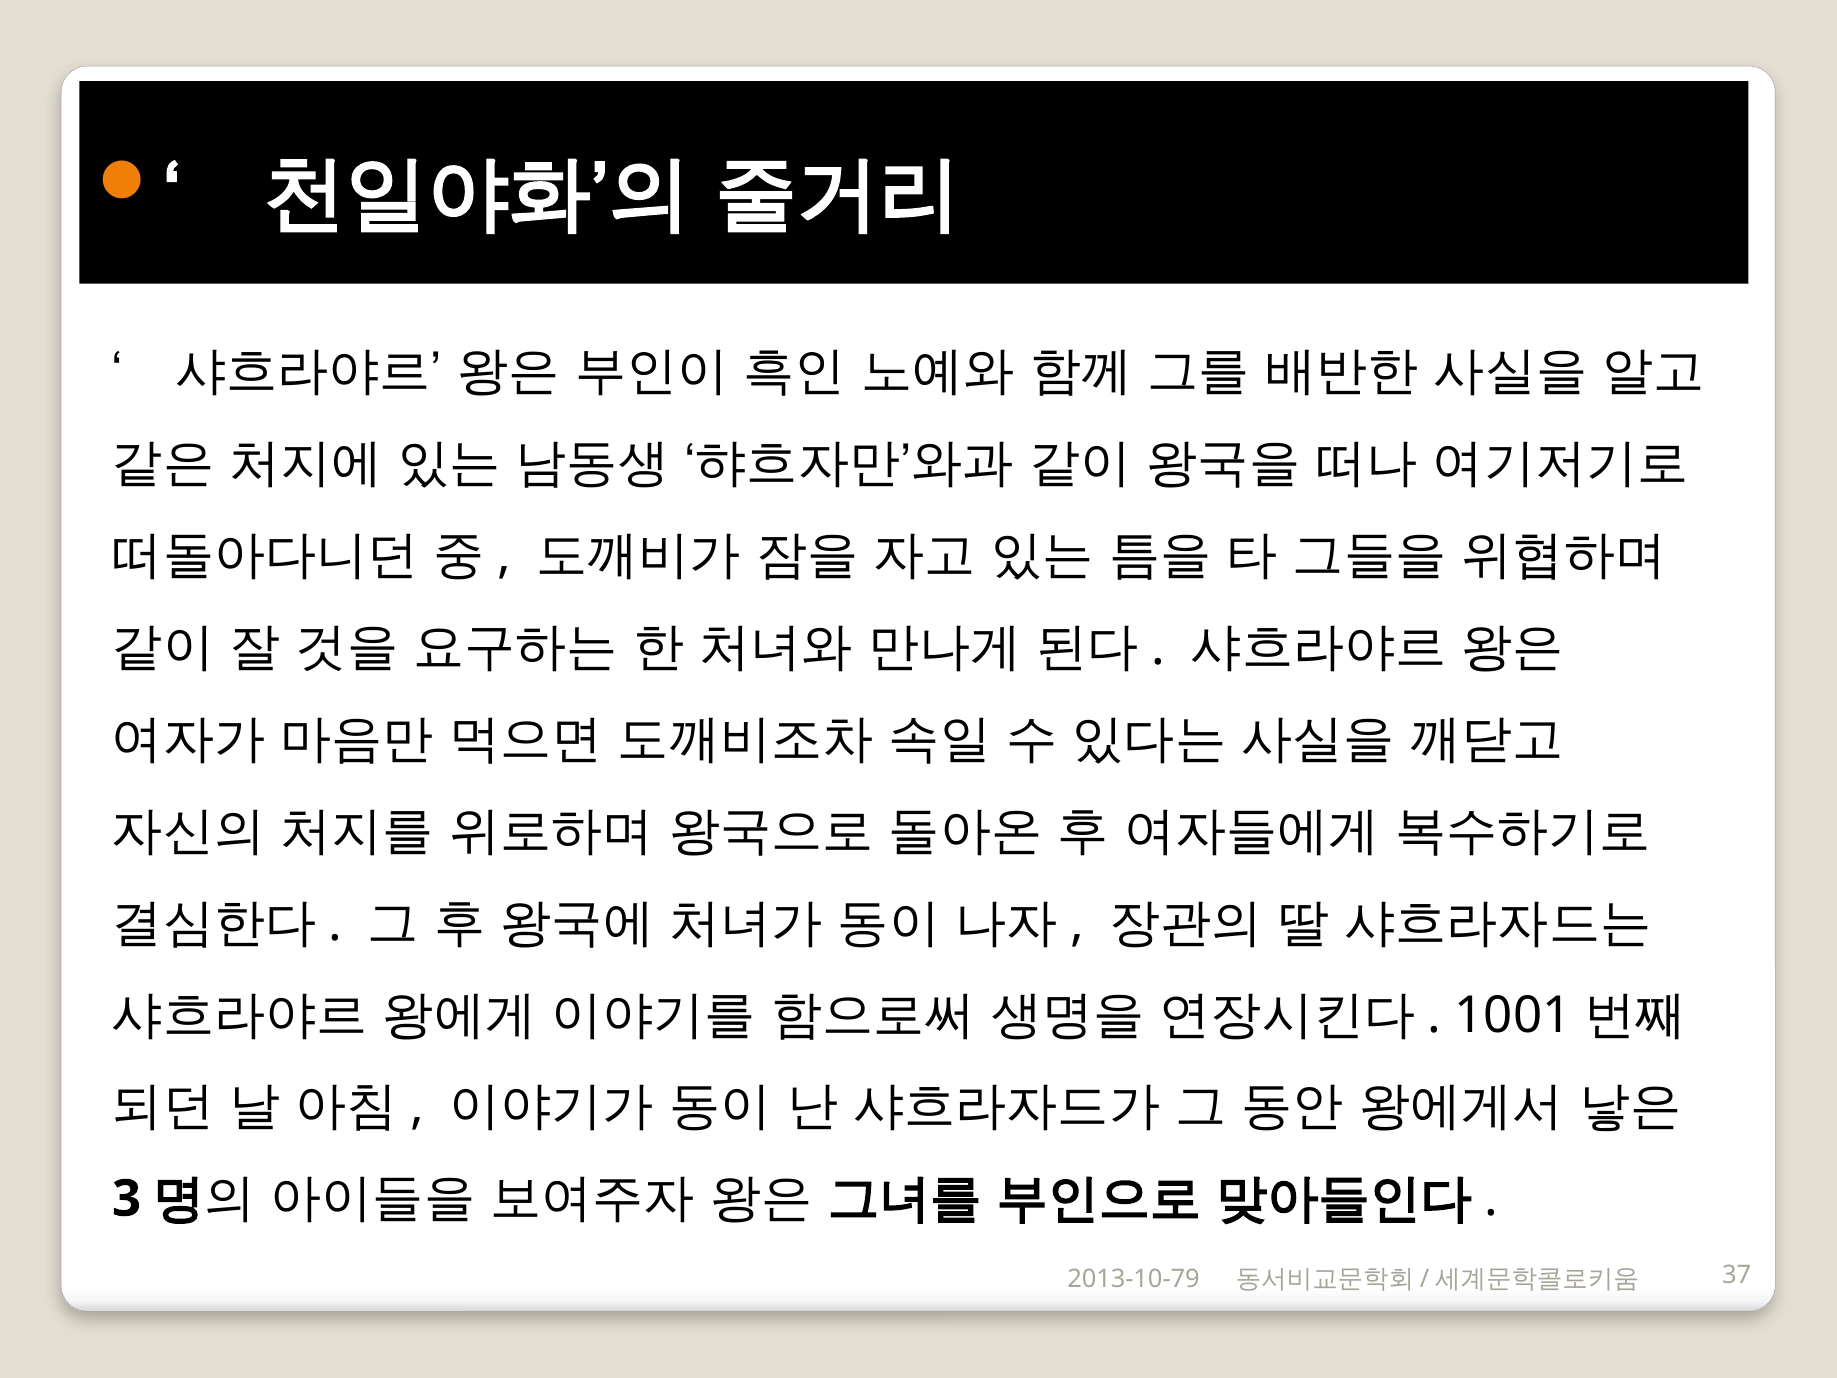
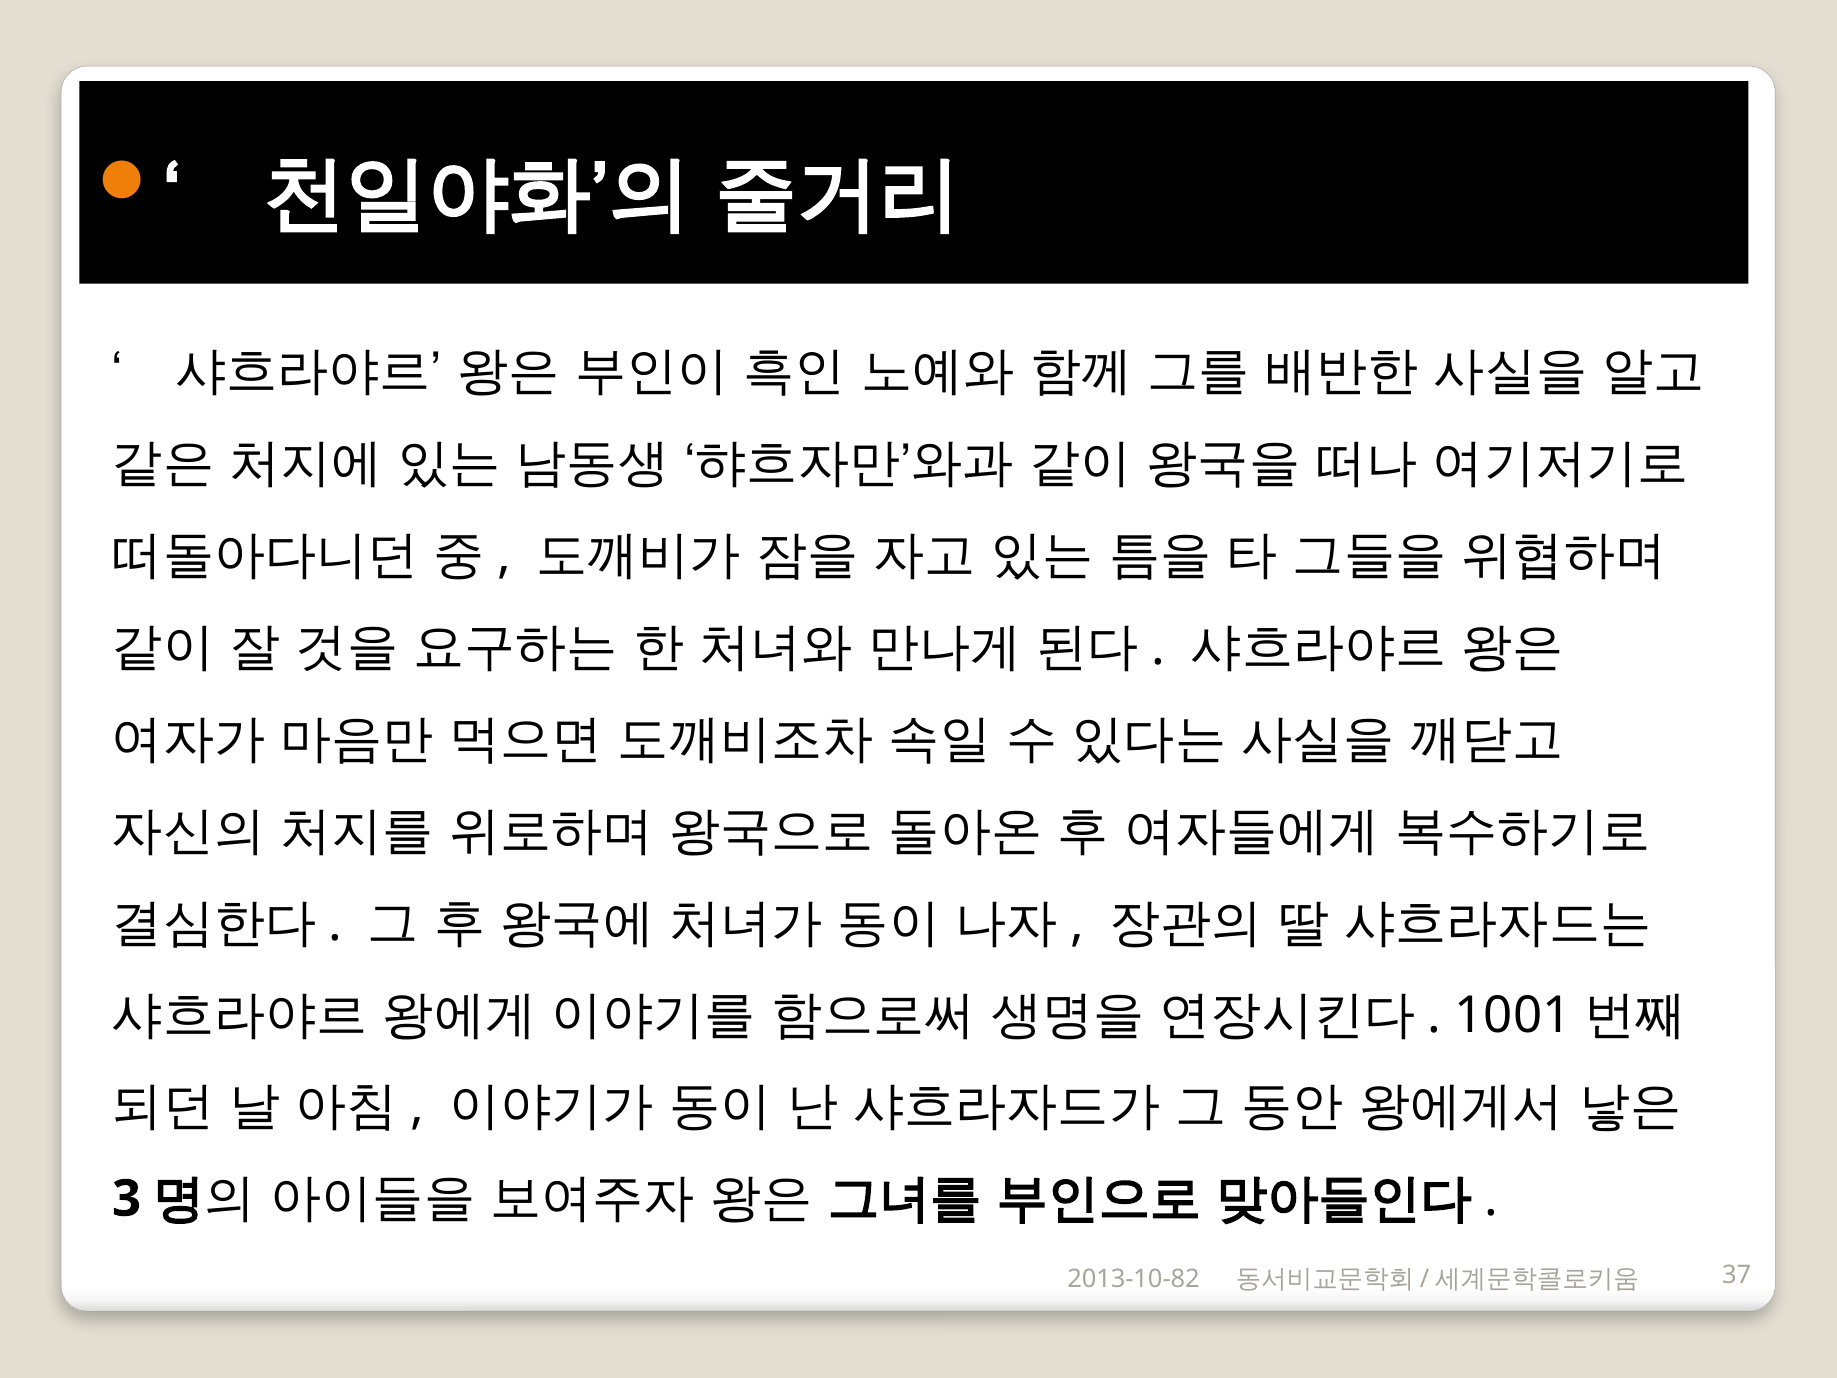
2013-10-79: 2013-10-79 -> 2013-10-82
